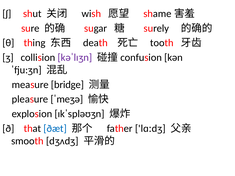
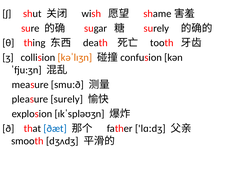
kəˈlɪʒn colour: purple -> orange
bridge: bridge -> smuːð
pleasure ˈmeʒə: ˈmeʒə -> surely
